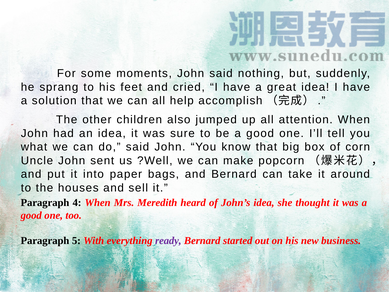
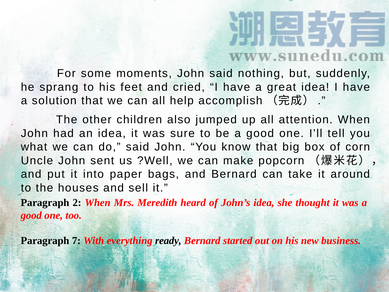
4: 4 -> 2
5: 5 -> 7
ready colour: purple -> black
